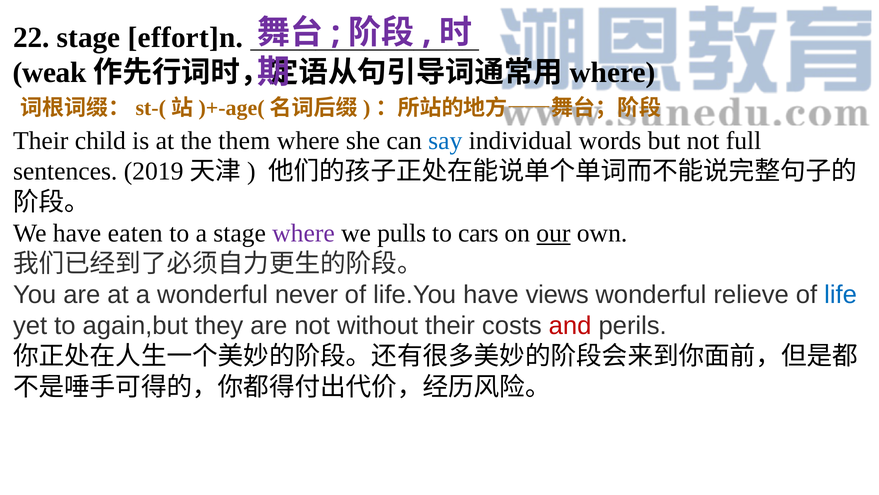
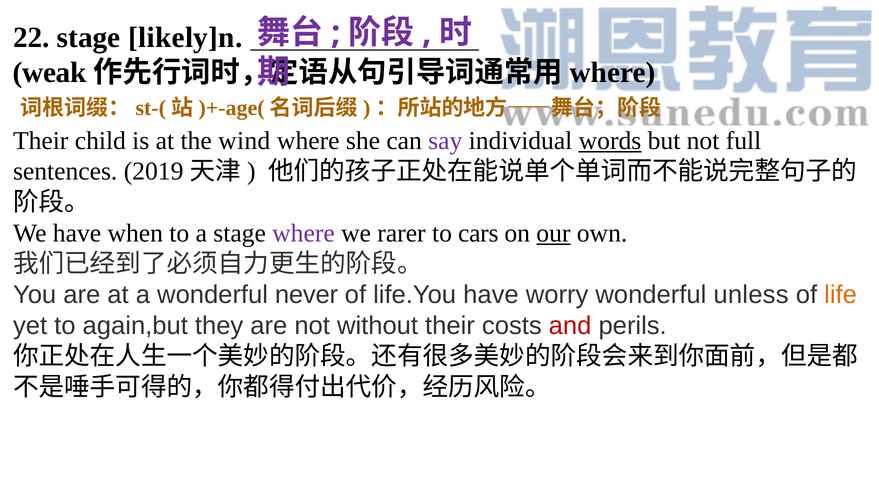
effort]n: effort]n -> likely]n
them: them -> wind
say colour: blue -> purple
words underline: none -> present
eaten: eaten -> when
pulls: pulls -> rarer
views: views -> worry
relieve: relieve -> unless
life colour: blue -> orange
